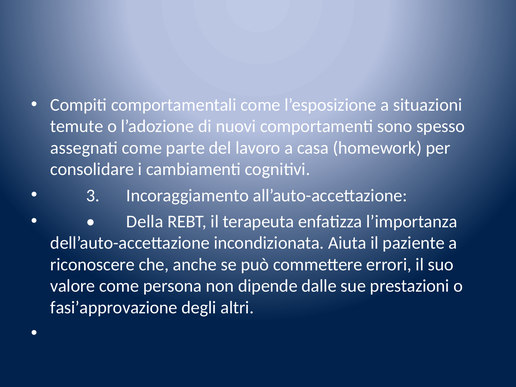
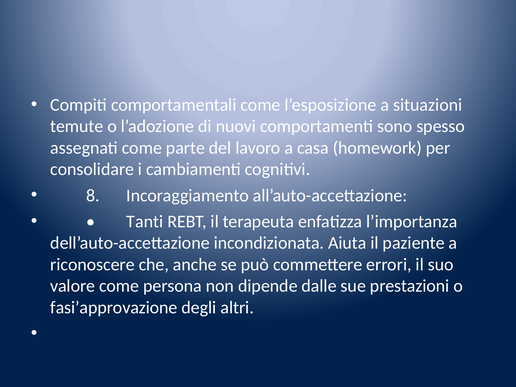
3: 3 -> 8
Della: Della -> Tanti
